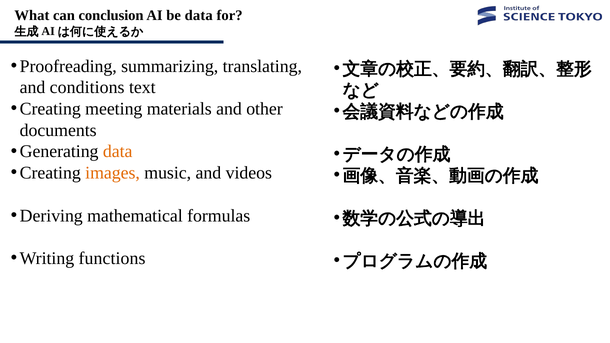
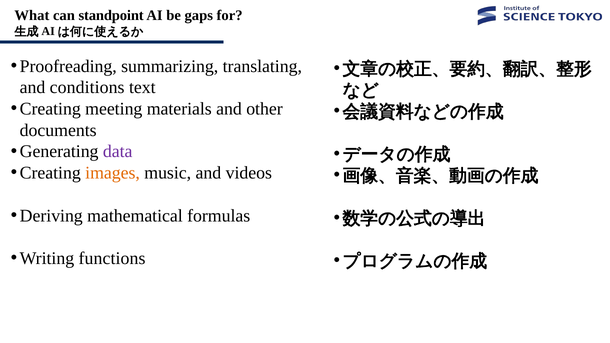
conclusion: conclusion -> standpoint
be data: data -> gaps
data at (118, 152) colour: orange -> purple
